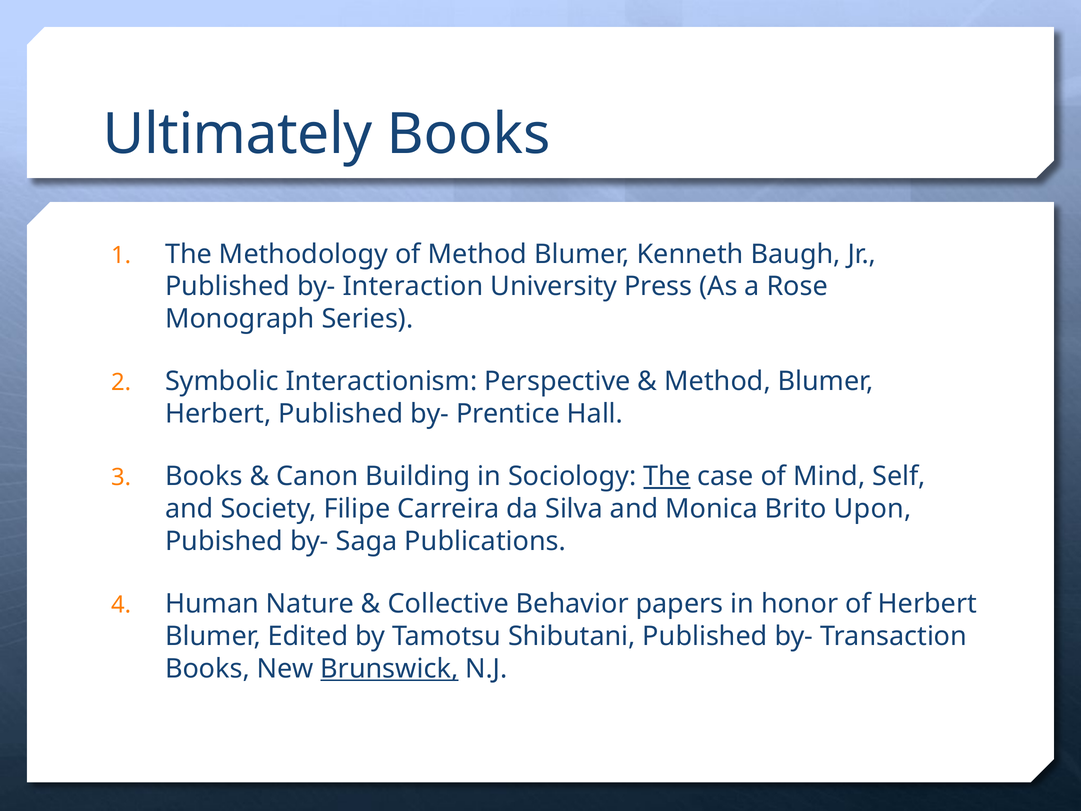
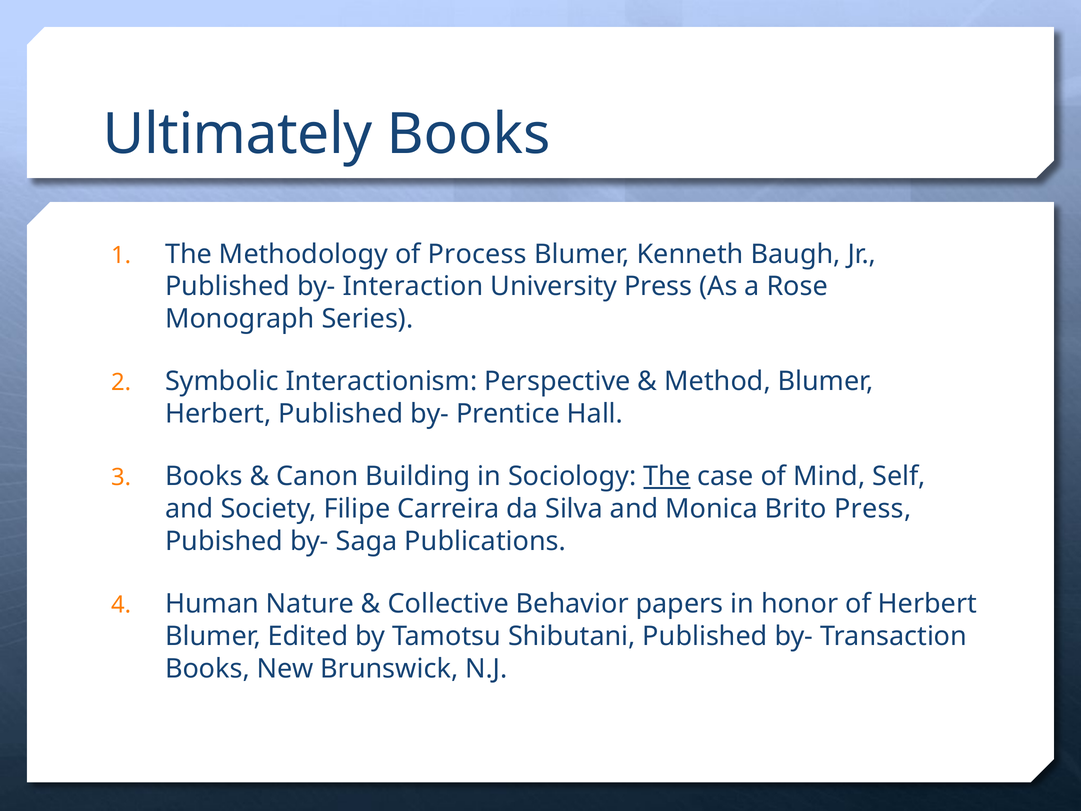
of Method: Method -> Process
Brito Upon: Upon -> Press
Brunswick underline: present -> none
